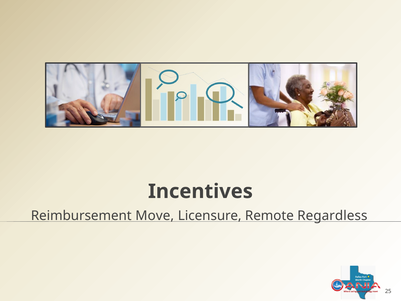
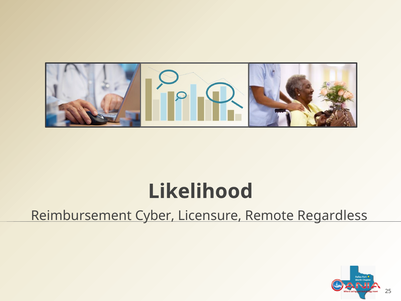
Incentives: Incentives -> Likelihood
Move: Move -> Cyber
